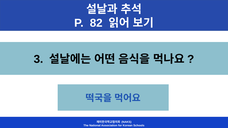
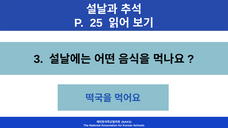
82: 82 -> 25
